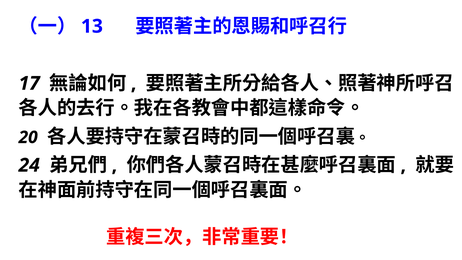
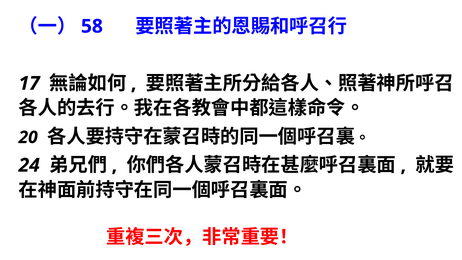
13: 13 -> 58
